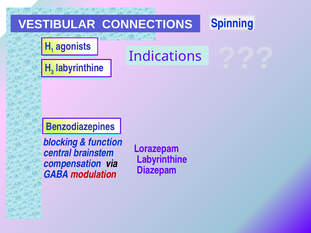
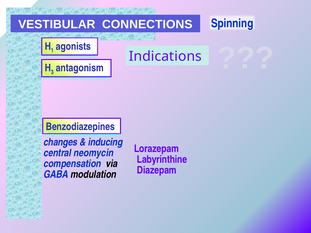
labyrinthine at (80, 68): labyrinthine -> antagonism
blocking: blocking -> changes
function: function -> inducing
brainstem: brainstem -> neomycin
modulation colour: red -> black
